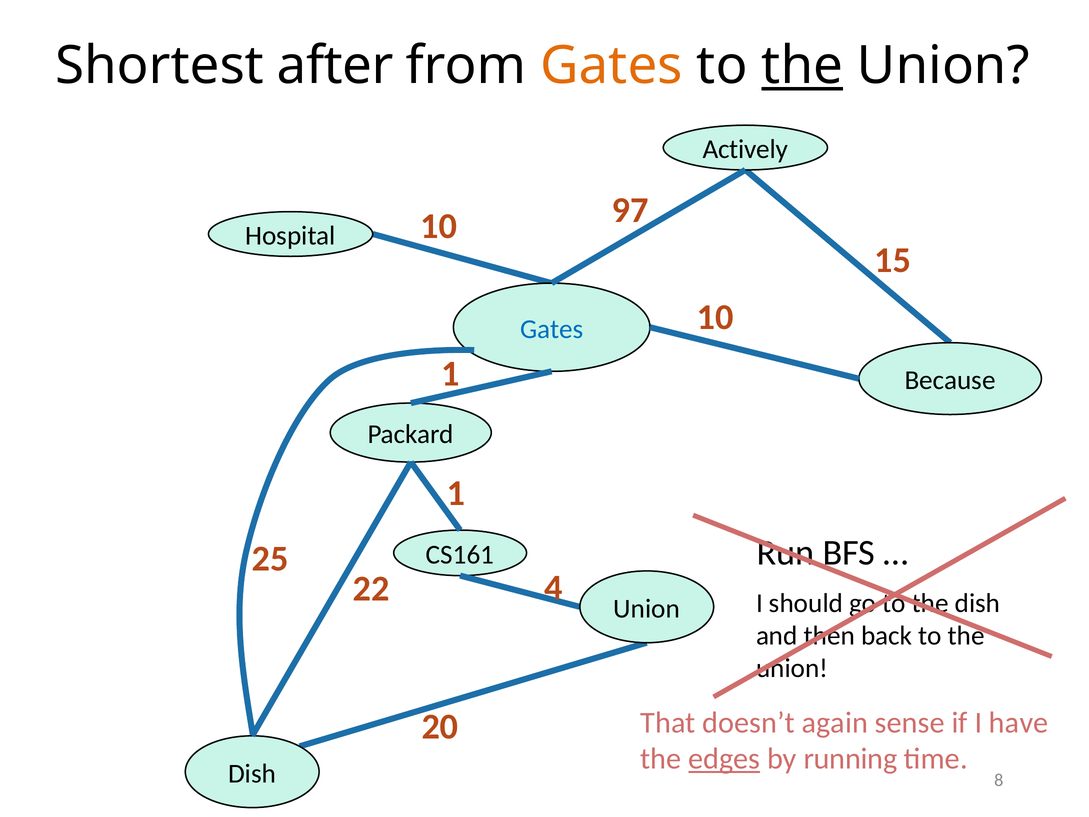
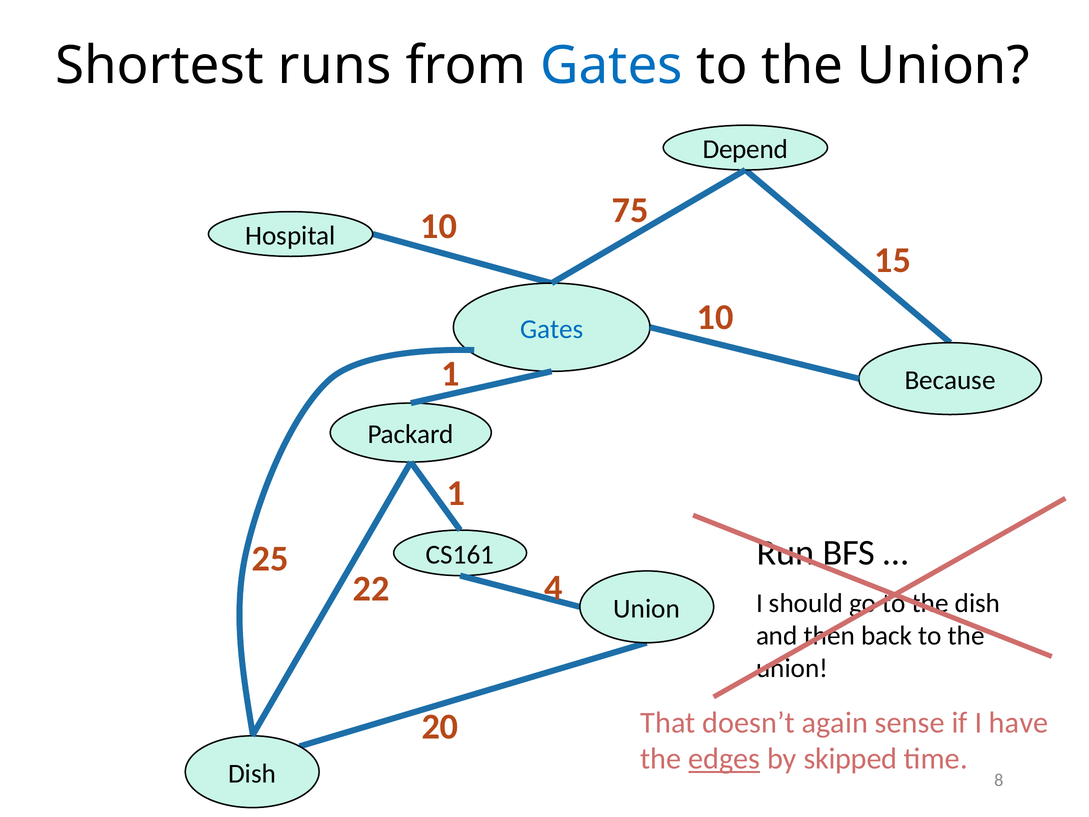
after: after -> runs
Gates at (611, 66) colour: orange -> blue
the at (802, 66) underline: present -> none
Actively: Actively -> Depend
97: 97 -> 75
running: running -> skipped
